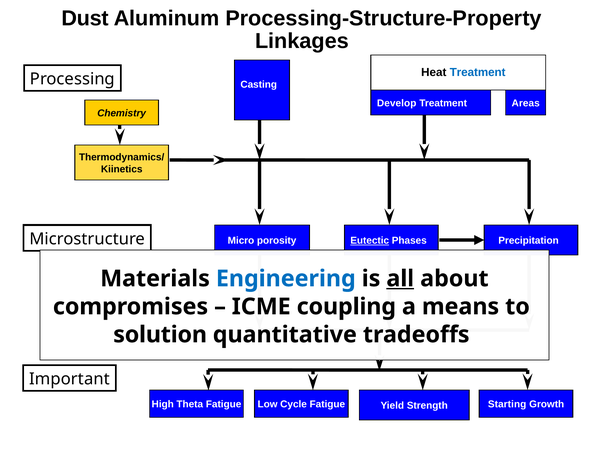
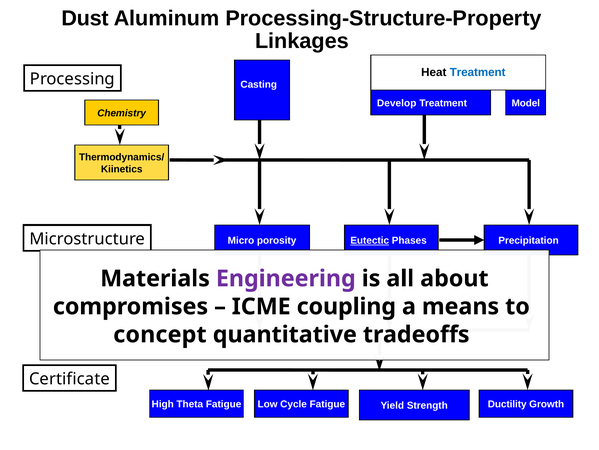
Areas: Areas -> Model
Engineering colour: blue -> purple
all underline: present -> none
solution: solution -> concept
Important: Important -> Certificate
Starting: Starting -> Ductility
